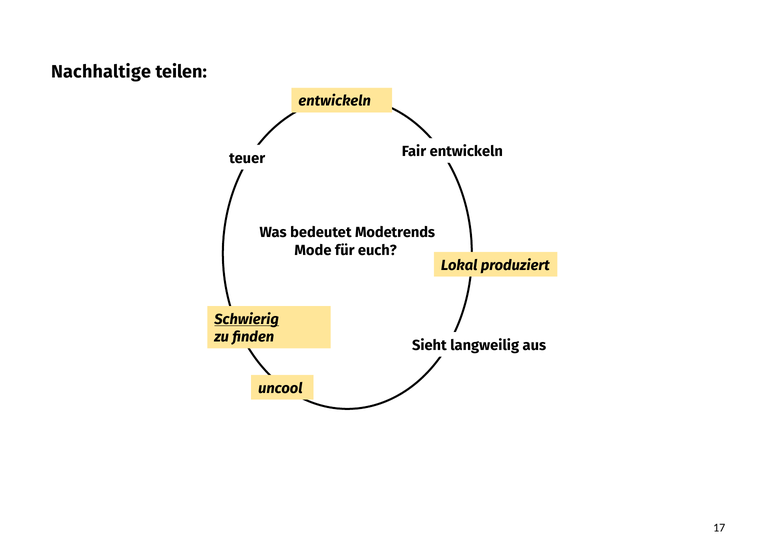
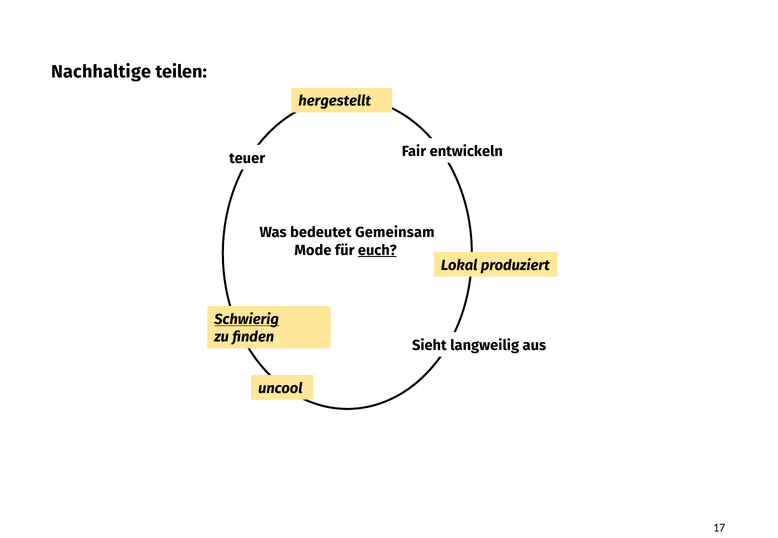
entwickeln at (335, 101): entwickeln -> hergestellt
Modetrends: Modetrends -> Gemeinsam
euch underline: none -> present
